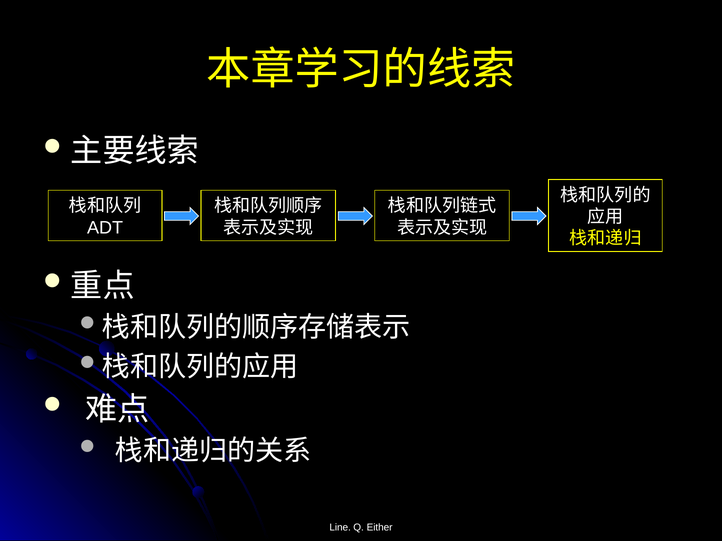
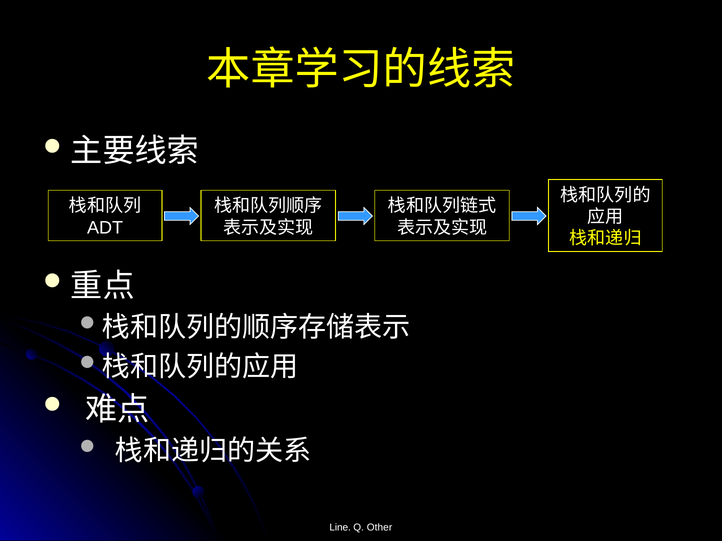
Either: Either -> Other
